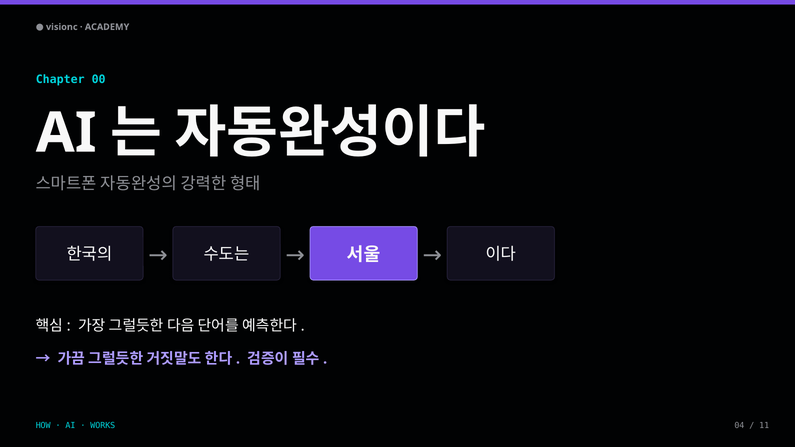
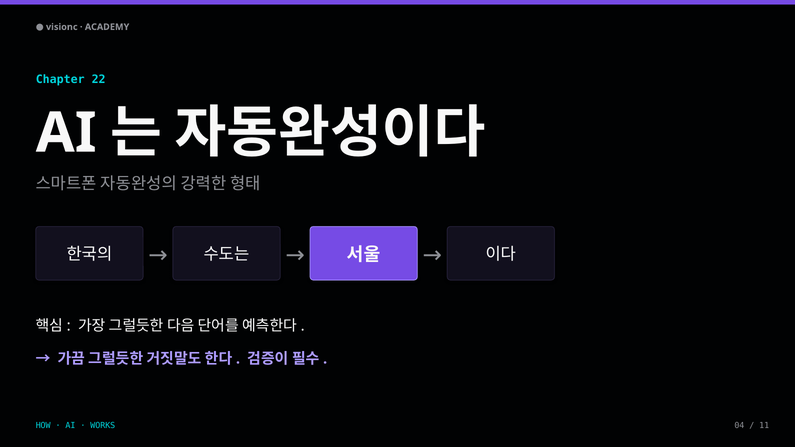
00: 00 -> 22
